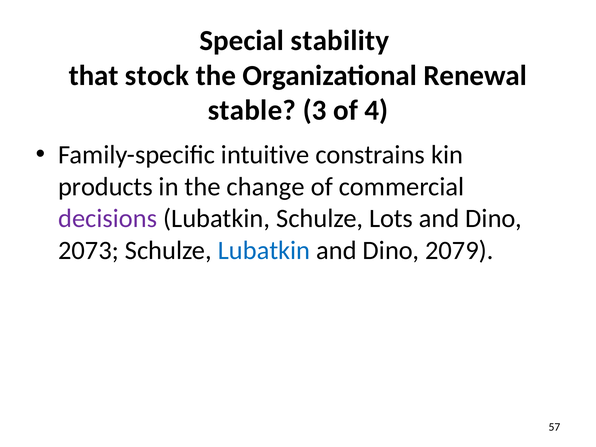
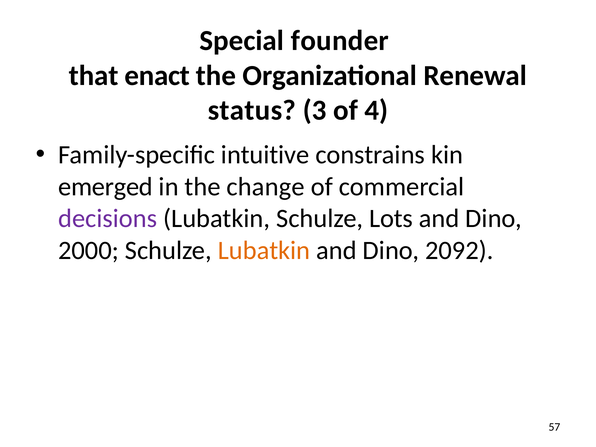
stability: stability -> founder
stock: stock -> enact
stable: stable -> status
products: products -> emerged
2073: 2073 -> 2000
Lubatkin at (264, 250) colour: blue -> orange
2079: 2079 -> 2092
